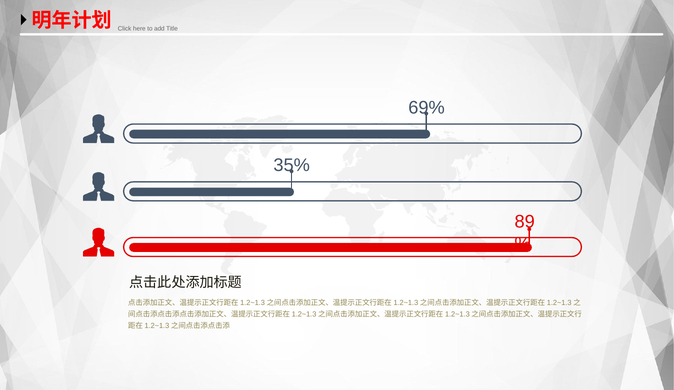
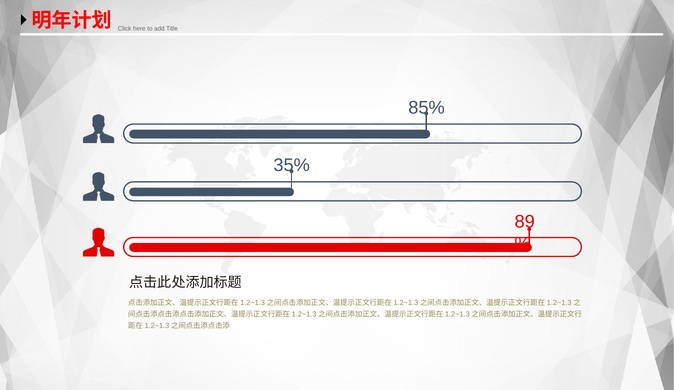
69%: 69% -> 85%
